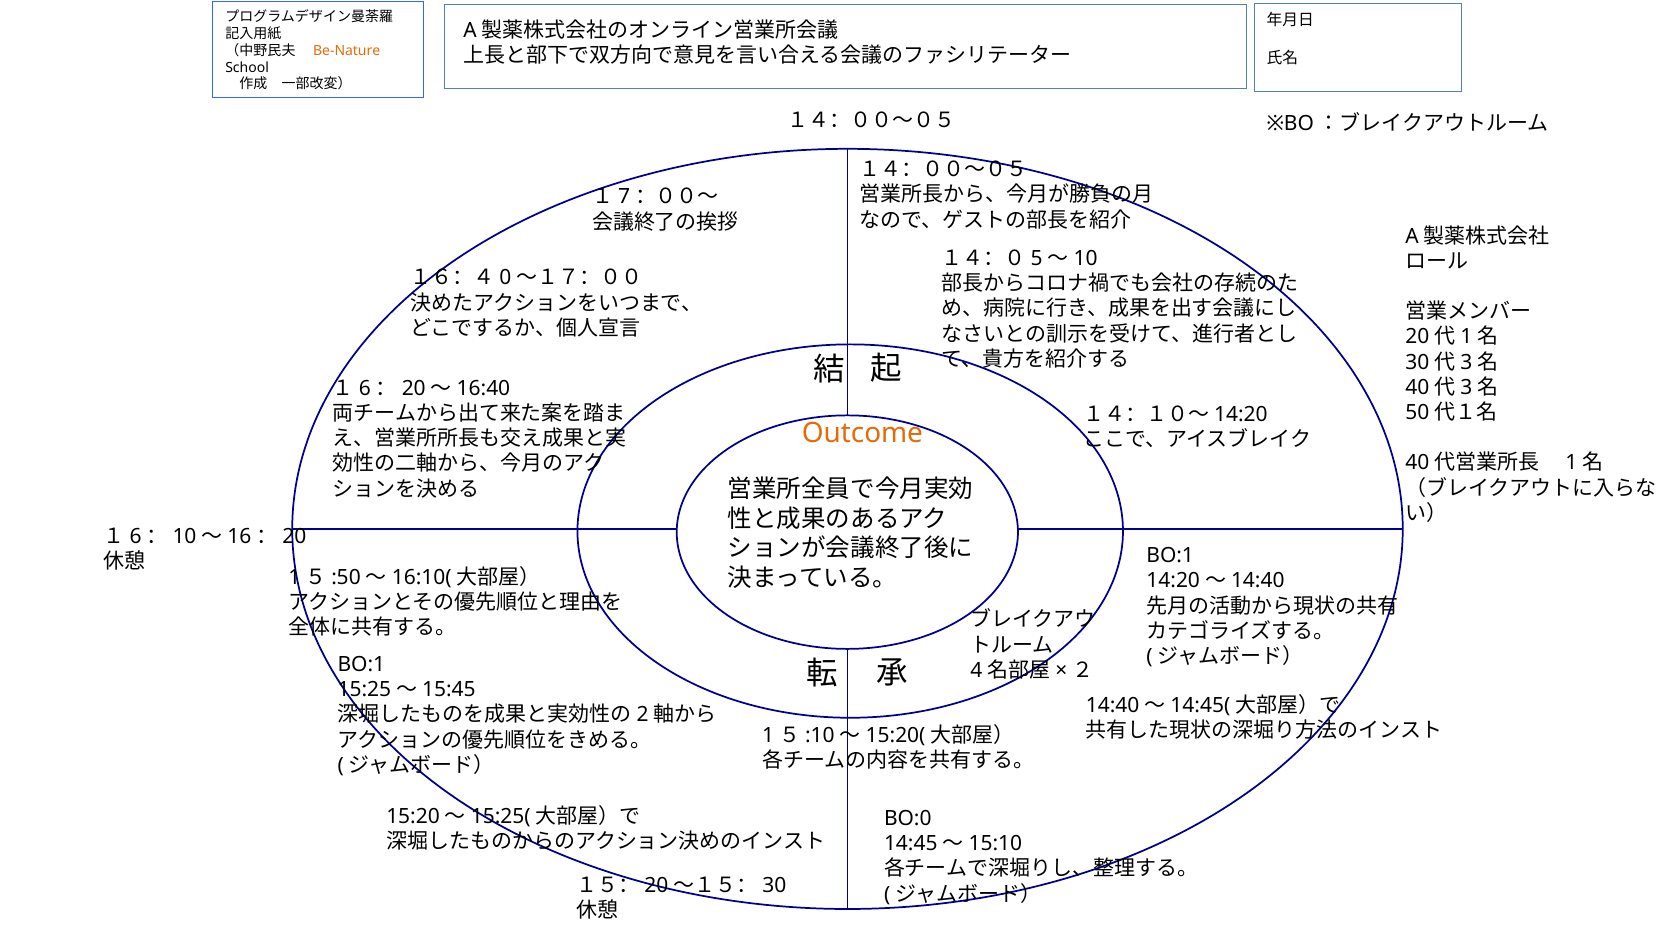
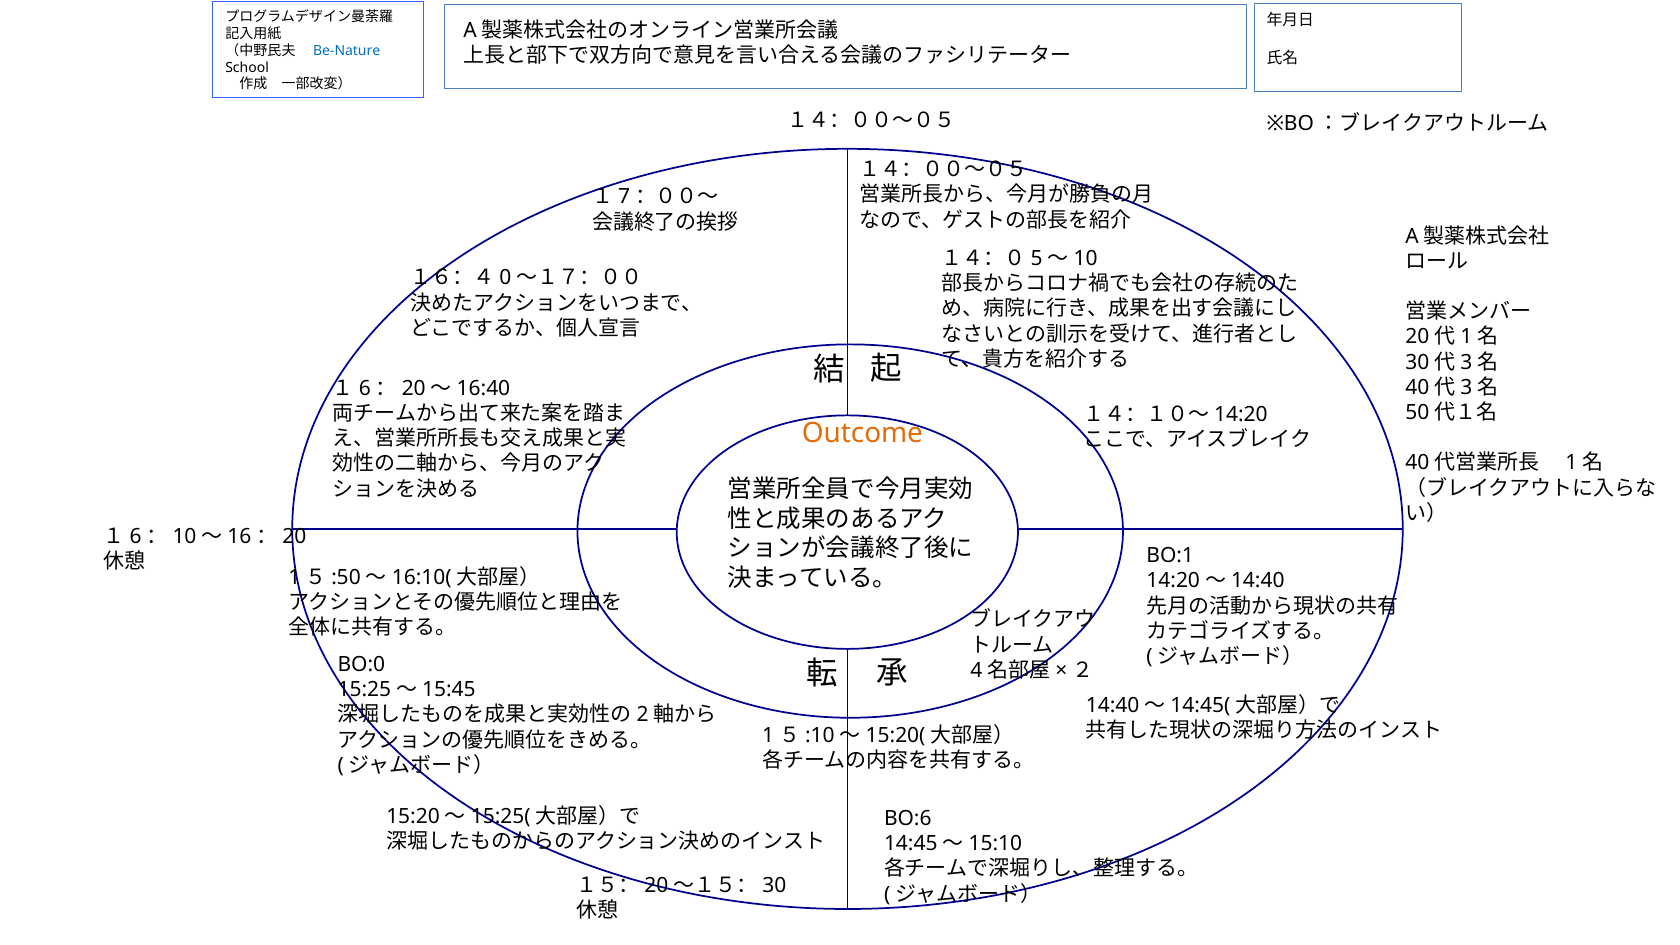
Be-Nature colour: orange -> blue
BO:1 at (361, 665): BO:1 -> BO:0
BO:0: BO:0 -> BO:6
